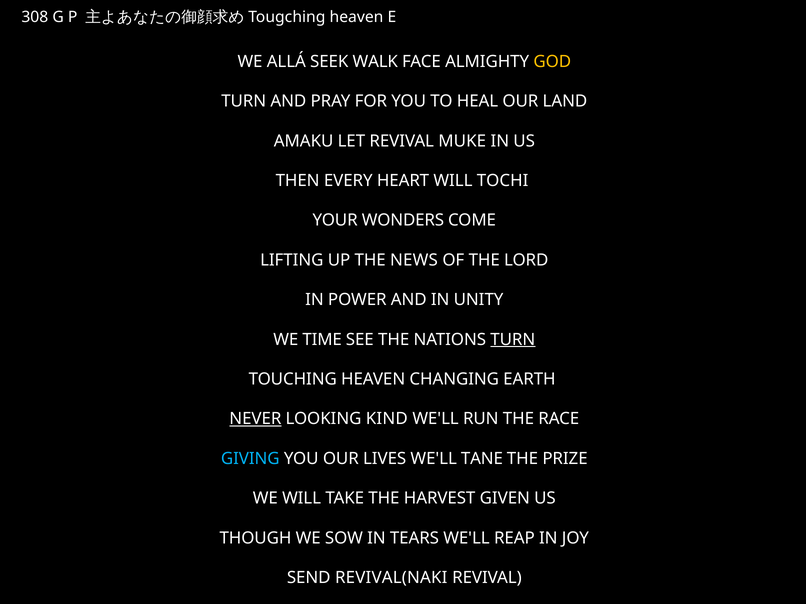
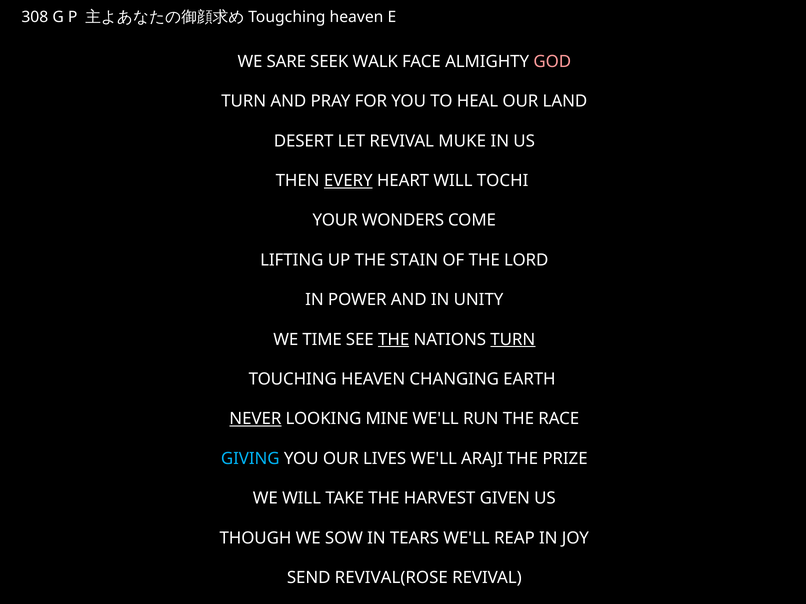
ALLÁ: ALLÁ -> SARE
GOD colour: yellow -> pink
AMAKU: AMAKU -> DESERT
EVERY underline: none -> present
NEWS: NEWS -> STAIN
THE at (394, 340) underline: none -> present
KIND: KIND -> MINE
TANE: TANE -> ARAJI
REVIVAL(NAKI: REVIVAL(NAKI -> REVIVAL(ROSE
